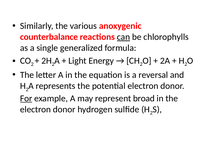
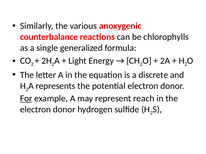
can underline: present -> none
reversal: reversal -> discrete
broad: broad -> reach
